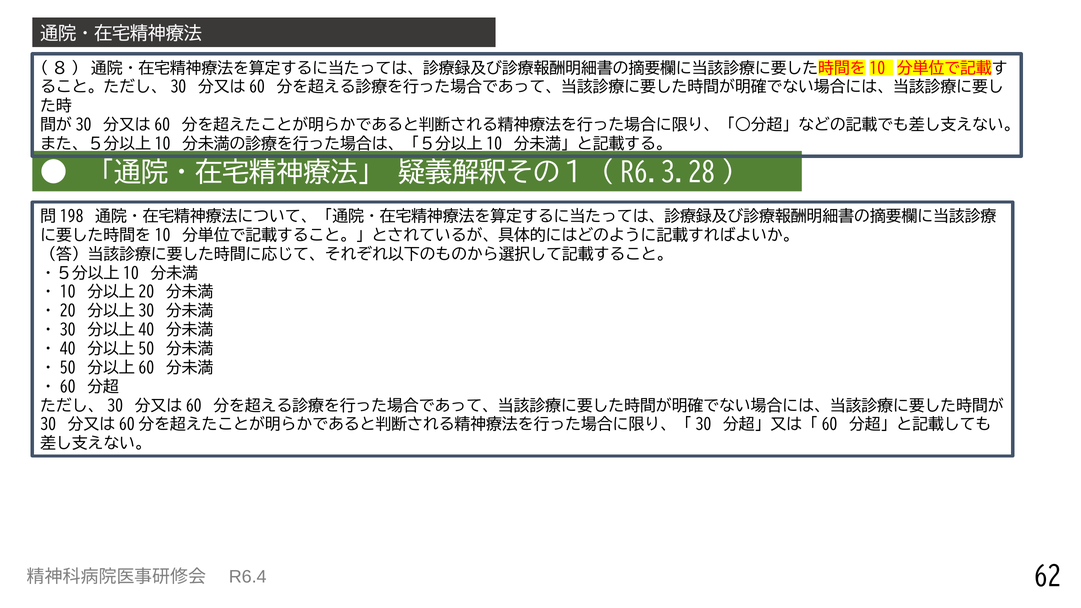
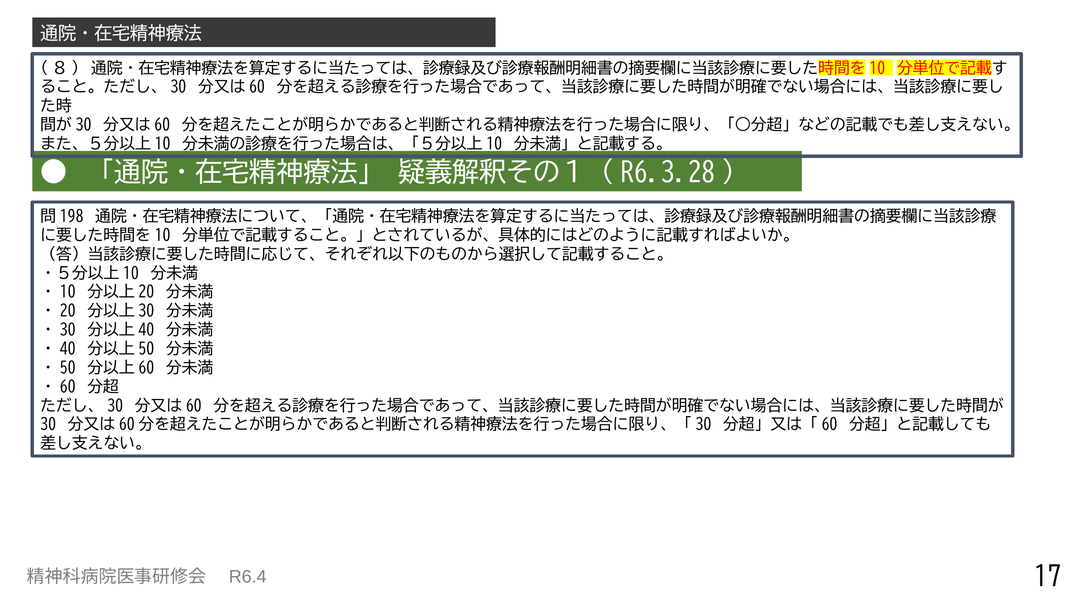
62: 62 -> 17
